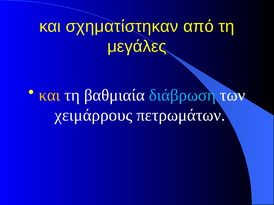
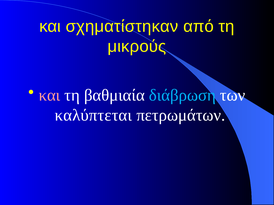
μεγάλες: μεγάλες -> μικρούς
και at (49, 95) colour: yellow -> pink
χειμάρρους: χειμάρρους -> καλύπτεται
